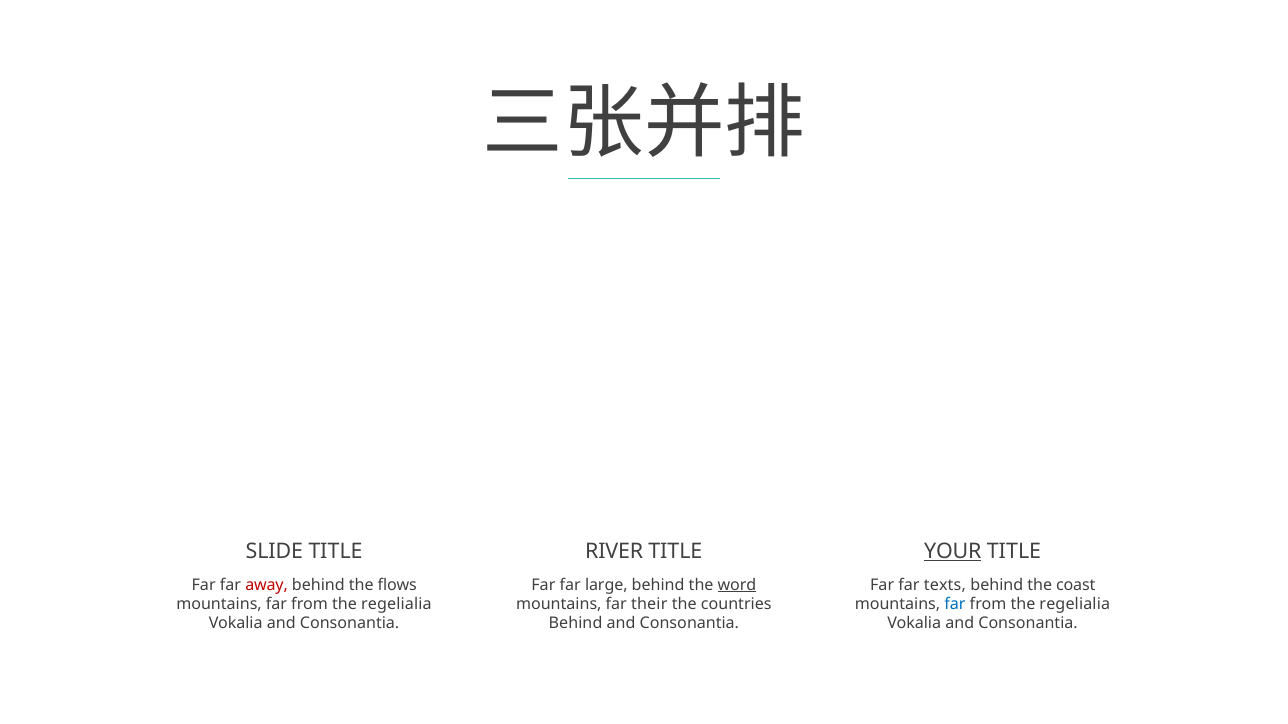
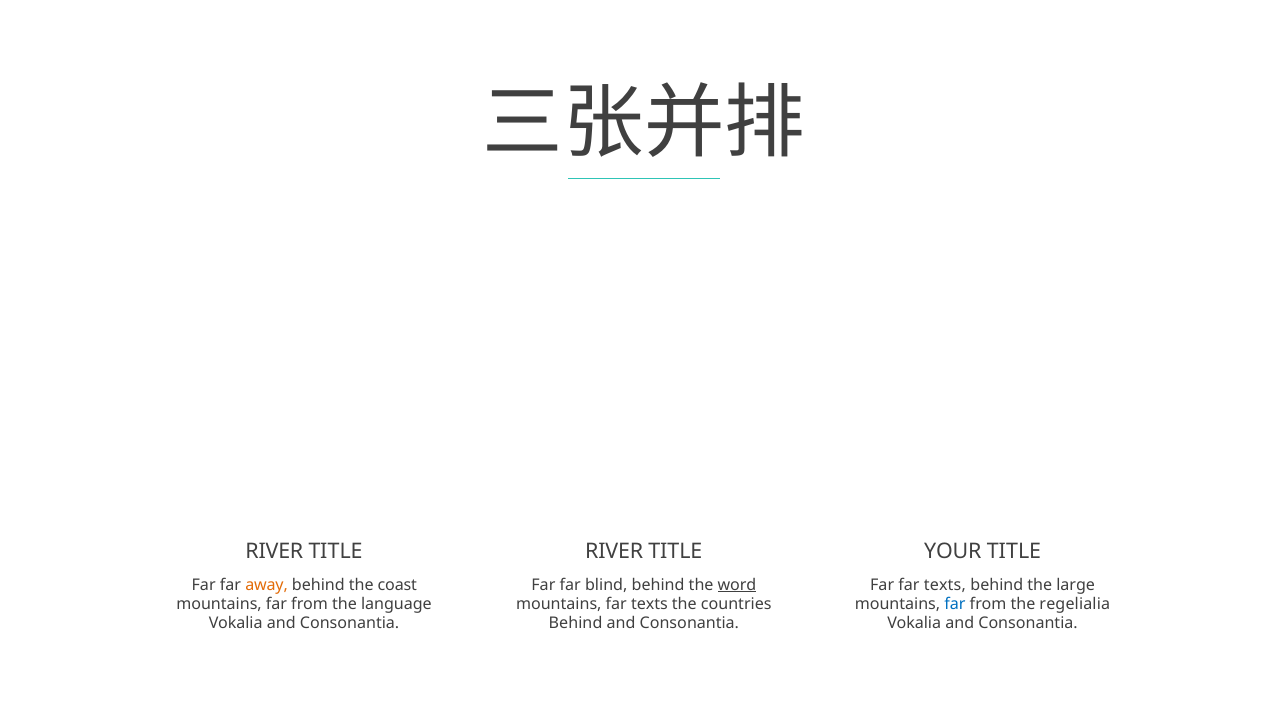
SLIDE at (274, 552): SLIDE -> RIVER
YOUR underline: present -> none
away colour: red -> orange
flows: flows -> coast
large: large -> blind
coast: coast -> large
regelialia at (396, 605): regelialia -> language
mountains far their: their -> texts
